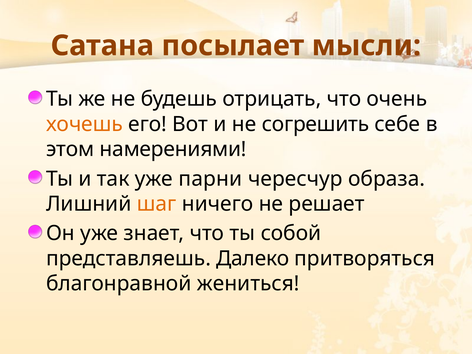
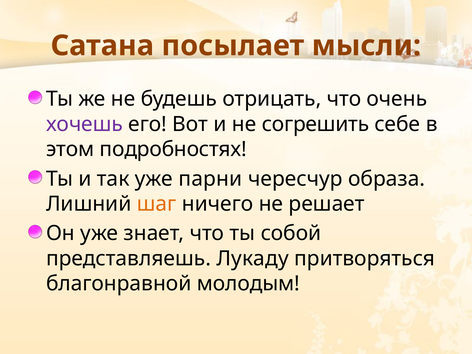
хочешь colour: orange -> purple
намерениями: намерениями -> подробностях
Далеко: Далеко -> Лукаду
жениться: жениться -> молодым
